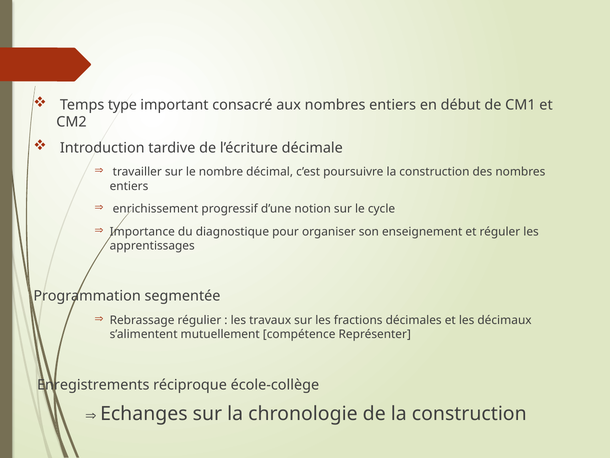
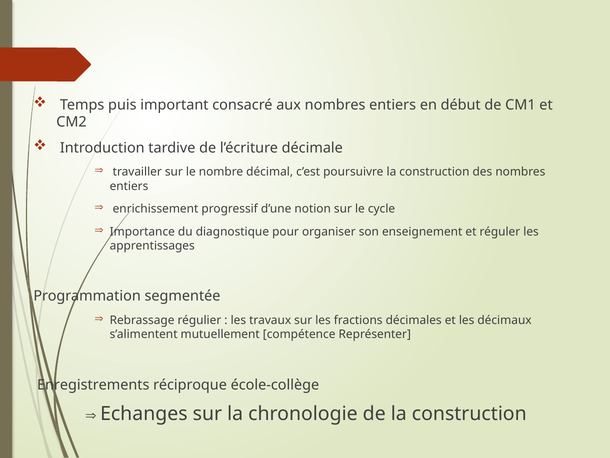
type: type -> puis
